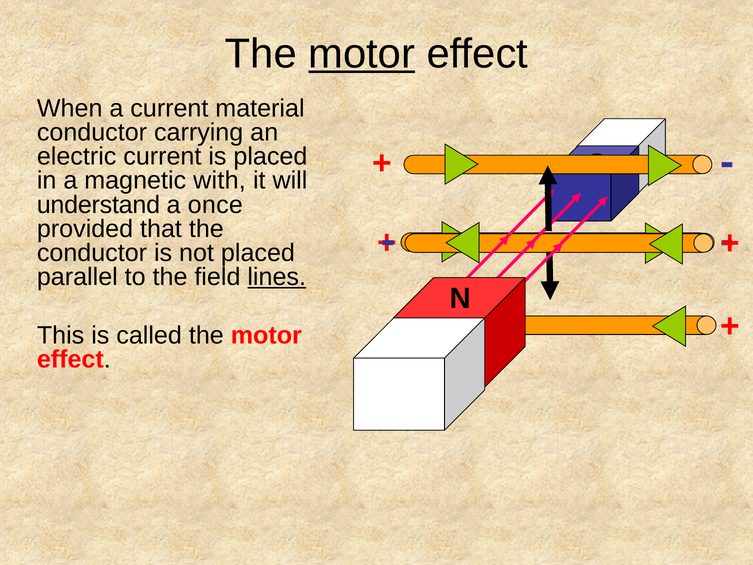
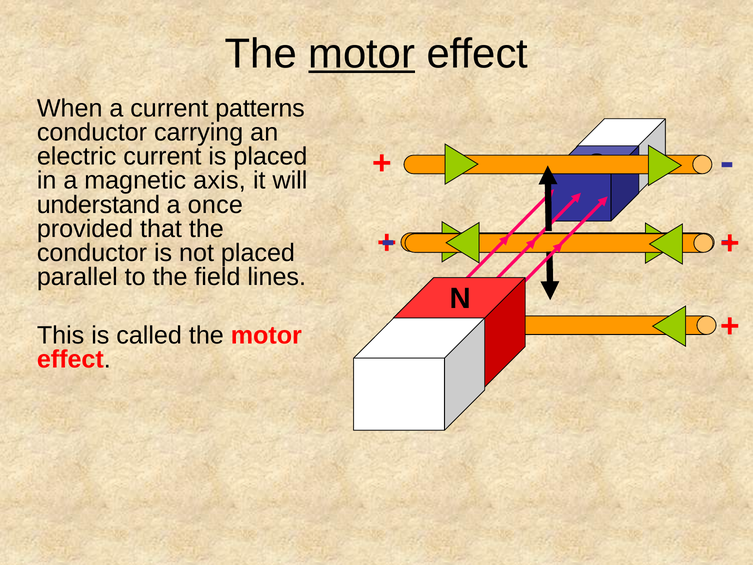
material: material -> patterns
with: with -> axis
lines underline: present -> none
